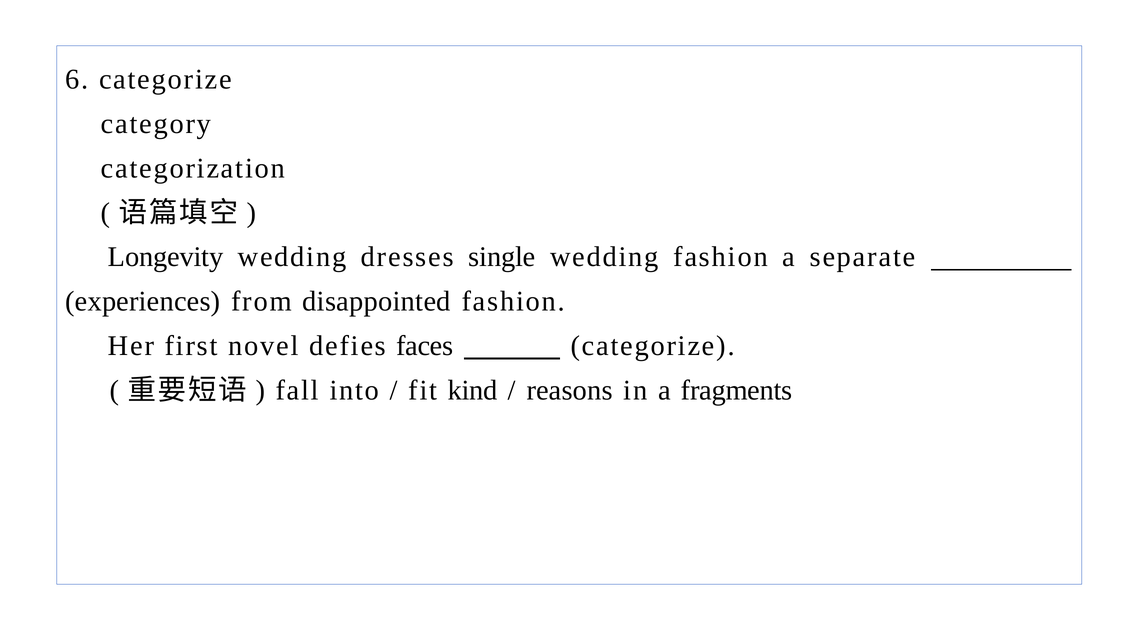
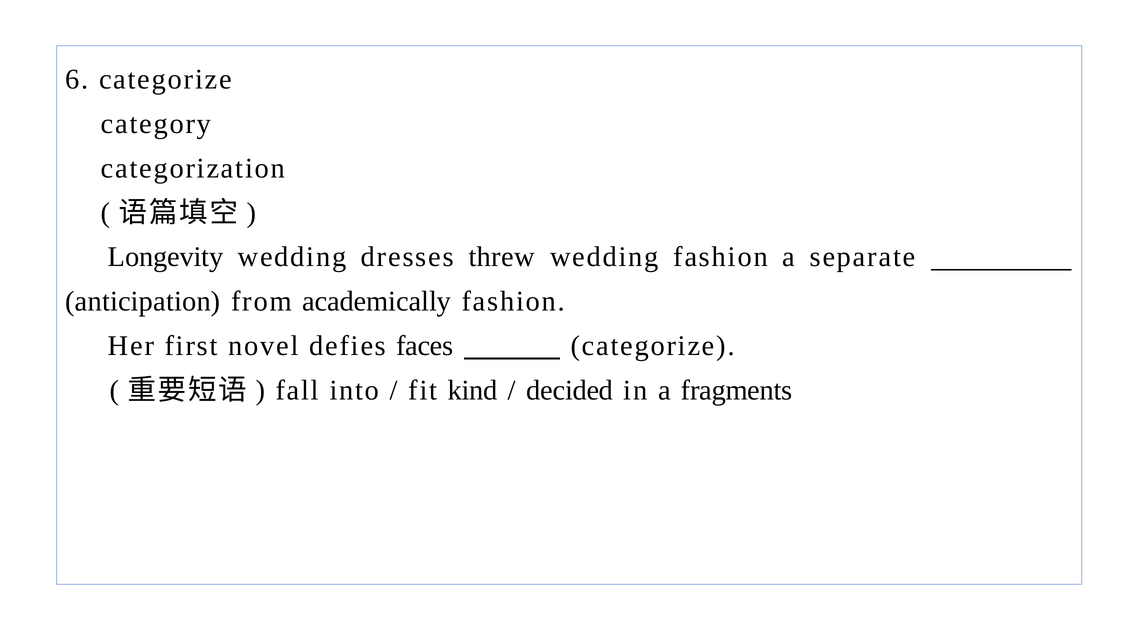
single: single -> threw
experiences: experiences -> anticipation
disappointed: disappointed -> academically
reasons: reasons -> decided
